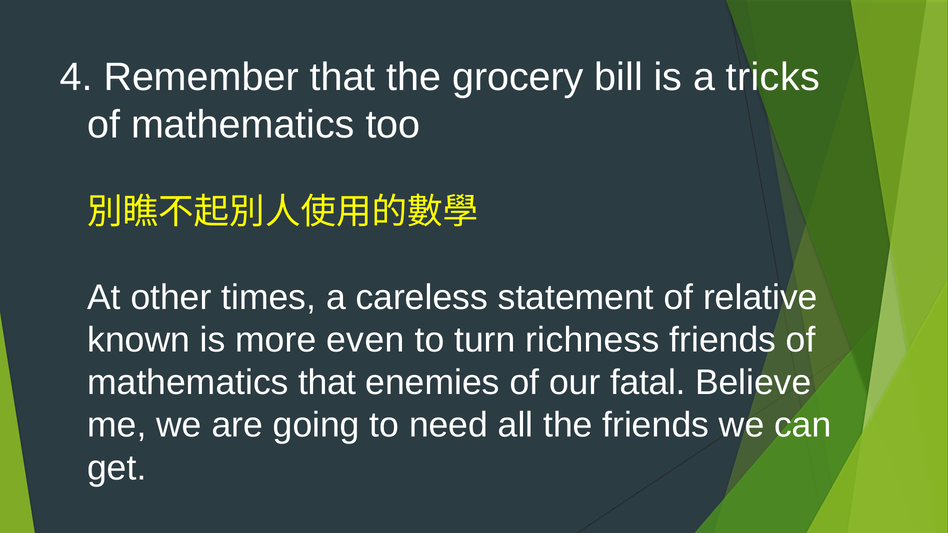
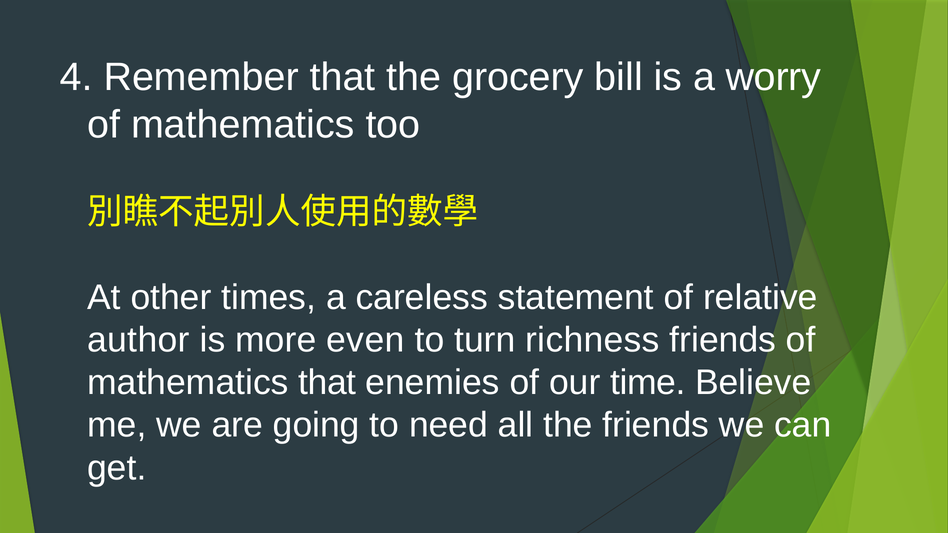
tricks: tricks -> worry
known: known -> author
fatal: fatal -> time
